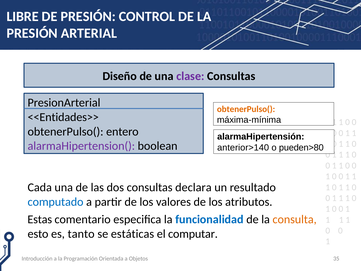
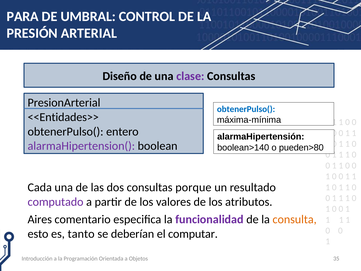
LIBRE: LIBRE -> PARA
DE PRESIÓN: PRESIÓN -> UMBRAL
obtenerPulso( at (246, 109) colour: orange -> blue
anterior>140: anterior>140 -> boolean>140
declara: declara -> porque
computado colour: blue -> purple
Estas: Estas -> Aires
funcionalidad colour: blue -> purple
estáticas: estáticas -> deberían
